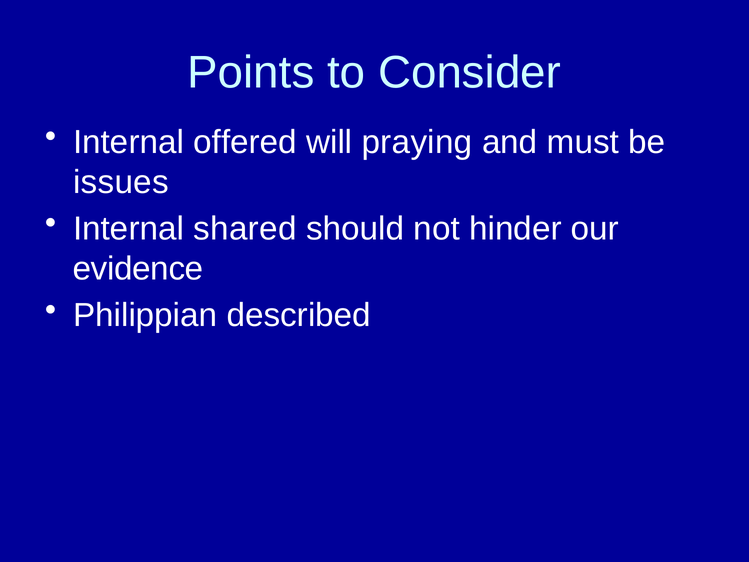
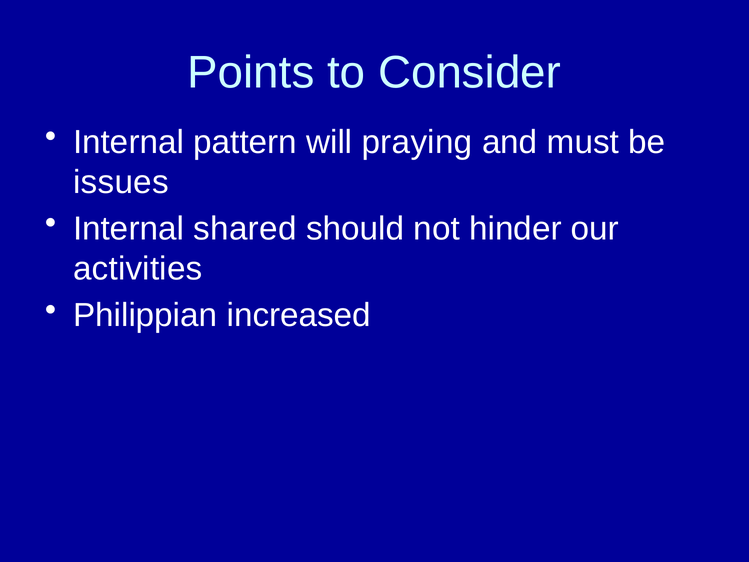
offered: offered -> pattern
evidence: evidence -> activities
described: described -> increased
